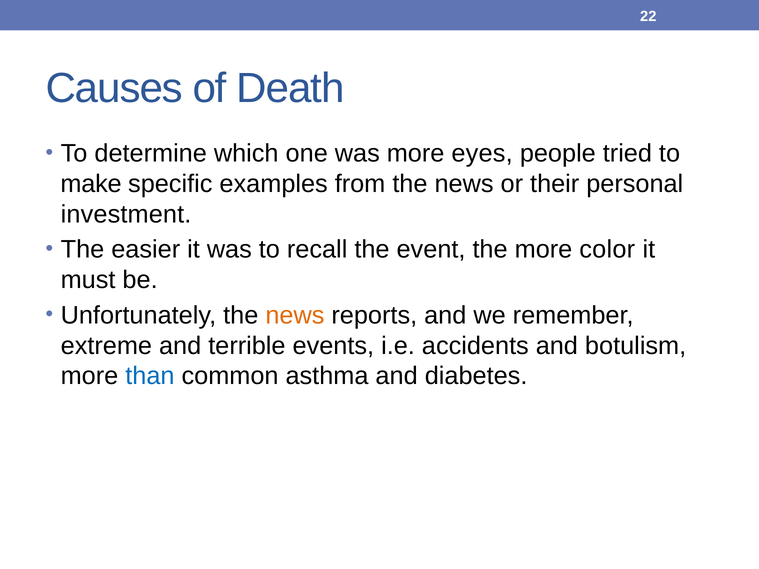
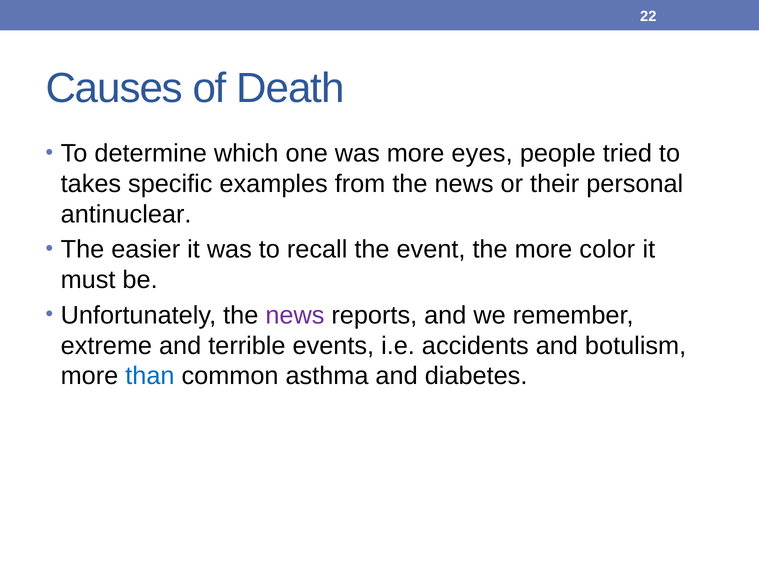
make: make -> takes
investment: investment -> antinuclear
news at (295, 315) colour: orange -> purple
